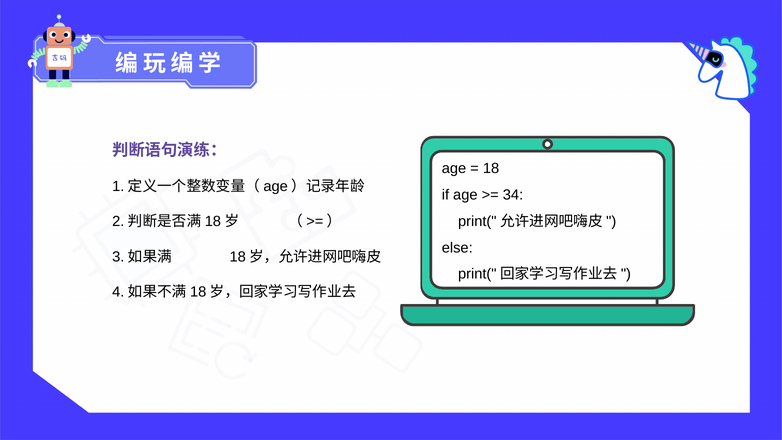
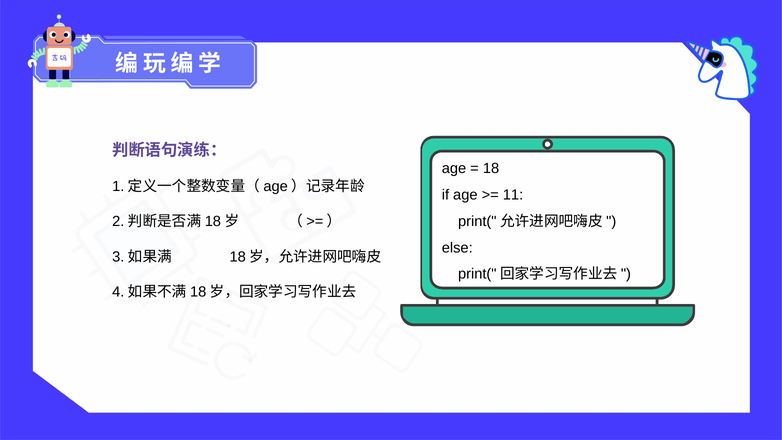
34: 34 -> 11
